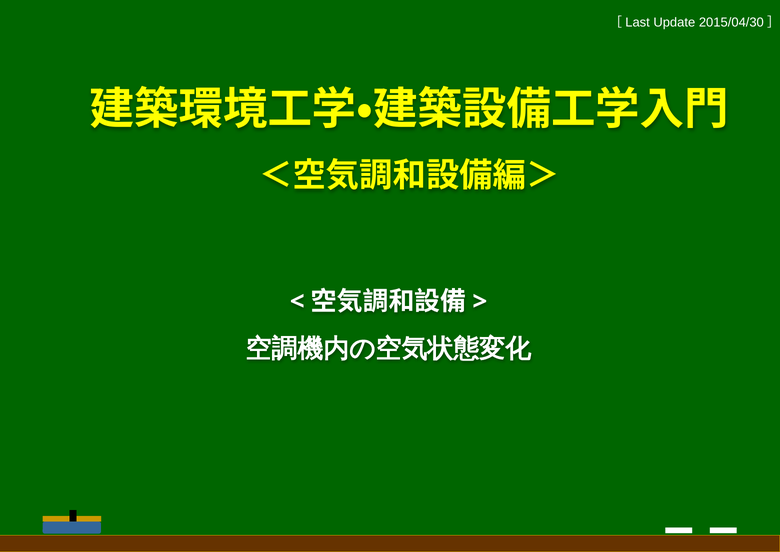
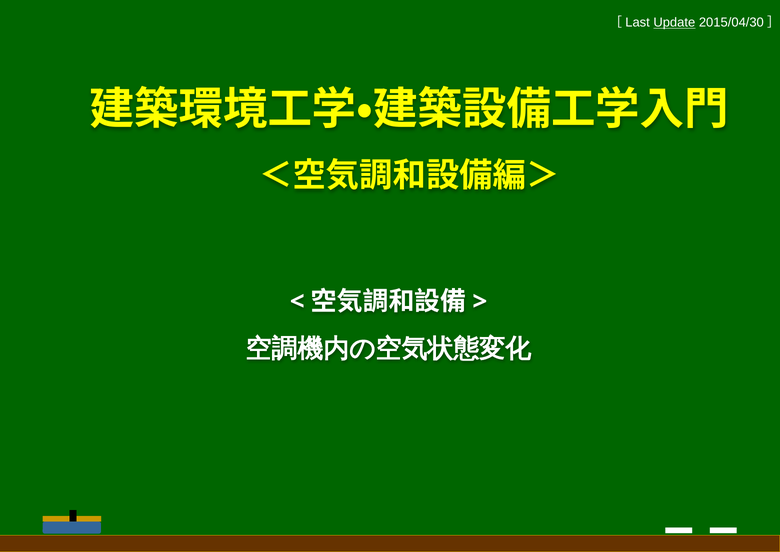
Update underline: none -> present
